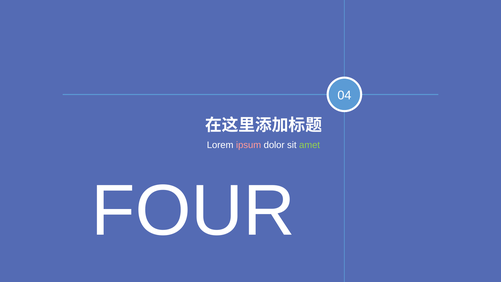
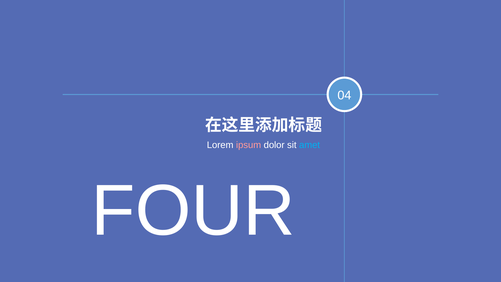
amet colour: light green -> light blue
